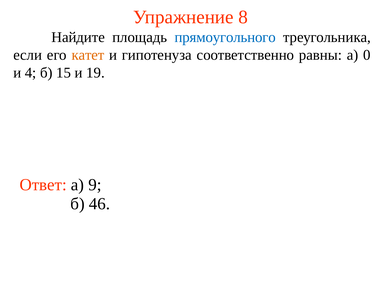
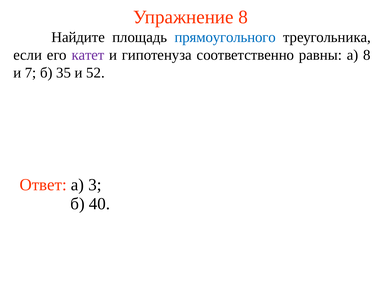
катет colour: orange -> purple
а 0: 0 -> 8
4: 4 -> 7
15: 15 -> 35
19: 19 -> 52
9: 9 -> 3
46: 46 -> 40
